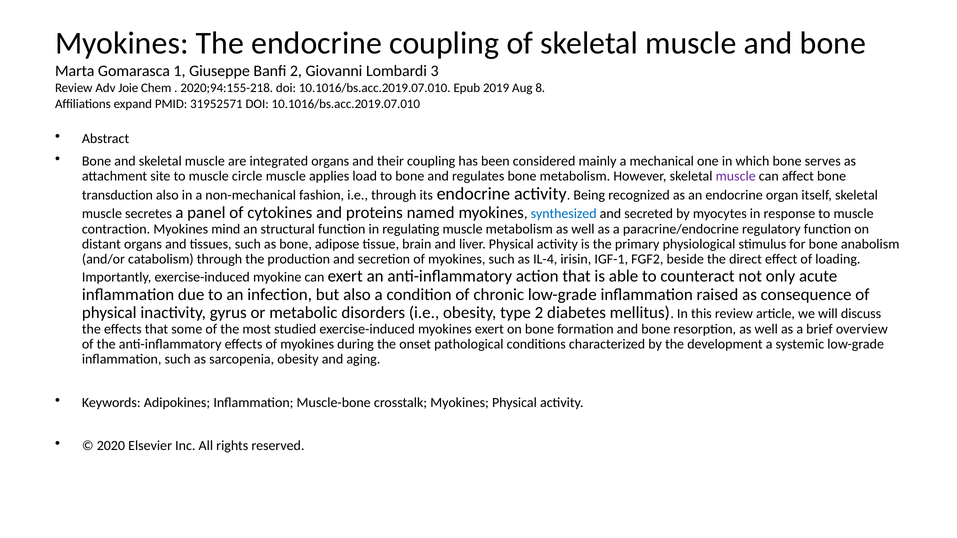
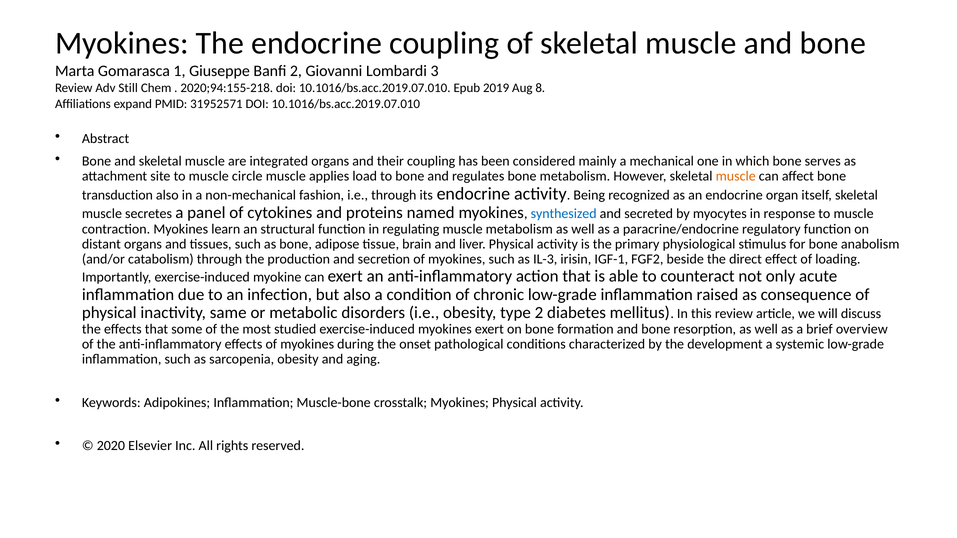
Joie: Joie -> Still
muscle at (736, 176) colour: purple -> orange
mind: mind -> learn
IL-4: IL-4 -> IL-3
gyrus: gyrus -> same
